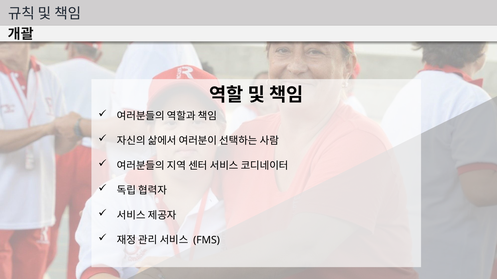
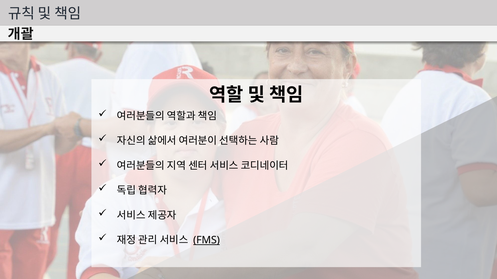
FMS underline: none -> present
